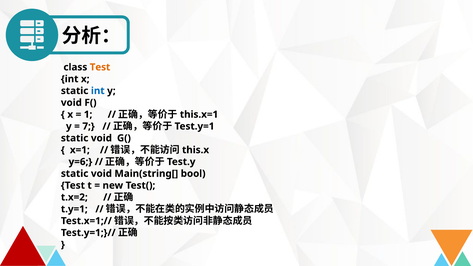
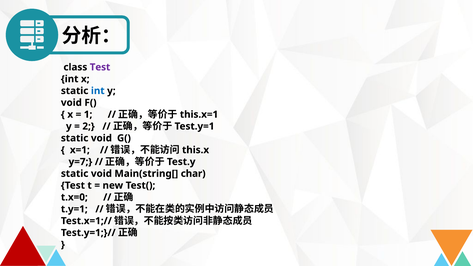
Test at (100, 67) colour: orange -> purple
7: 7 -> 2
y=6: y=6 -> y=7
bool: bool -> char
t.x=2: t.x=2 -> t.x=0
